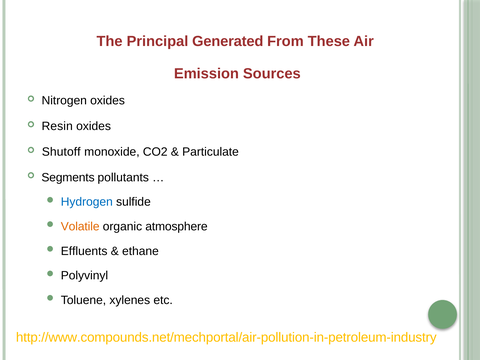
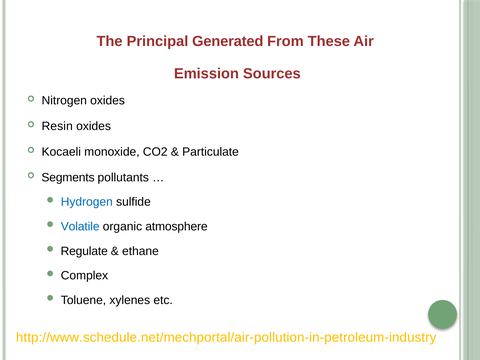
Shutoff: Shutoff -> Kocaeli
Volatile colour: orange -> blue
Effluents: Effluents -> Regulate
Polyvinyl: Polyvinyl -> Complex
http://www.compounds.net/mechportal/air-pollution-in-petroleum-industry: http://www.compounds.net/mechportal/air-pollution-in-petroleum-industry -> http://www.schedule.net/mechportal/air-pollution-in-petroleum-industry
